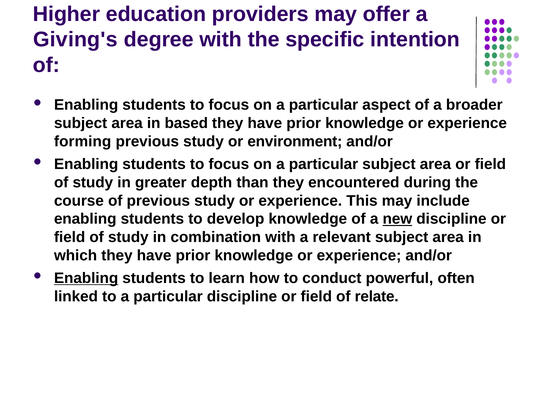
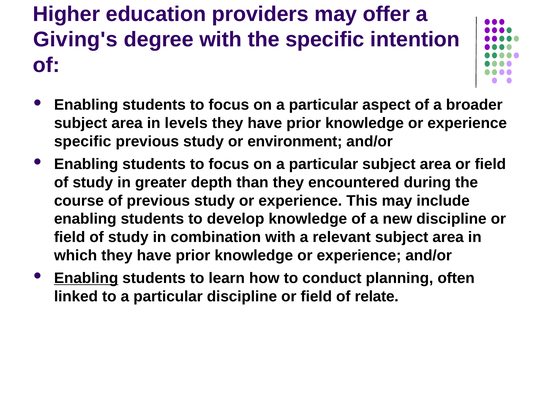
based: based -> levels
forming at (83, 142): forming -> specific
new underline: present -> none
powerful: powerful -> planning
